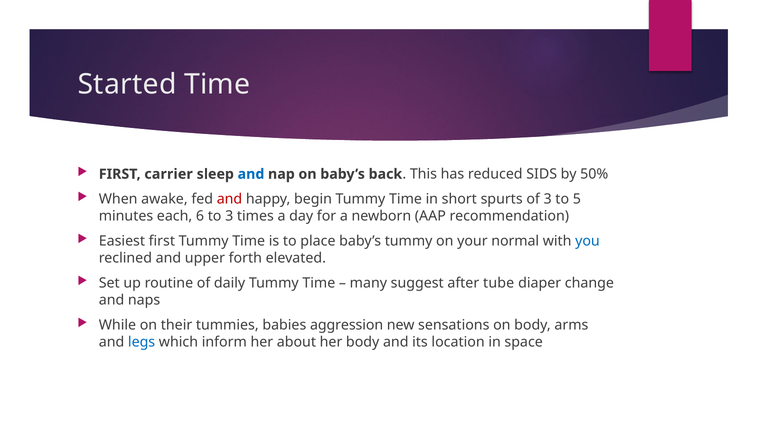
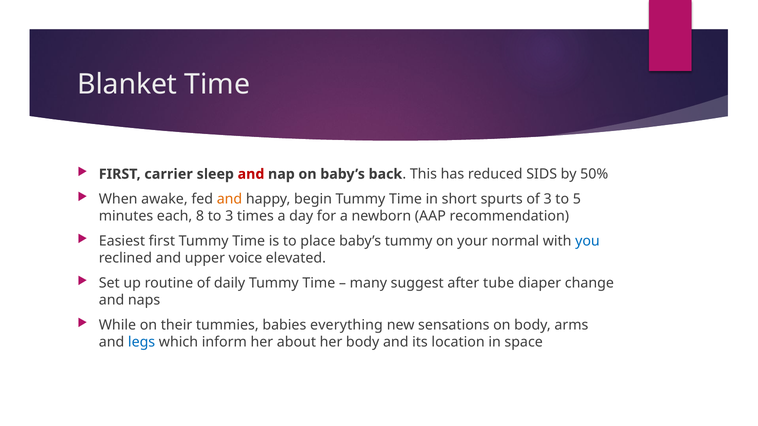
Started: Started -> Blanket
and at (251, 174) colour: blue -> red
and at (229, 199) colour: red -> orange
6: 6 -> 8
forth: forth -> voice
aggression: aggression -> everything
